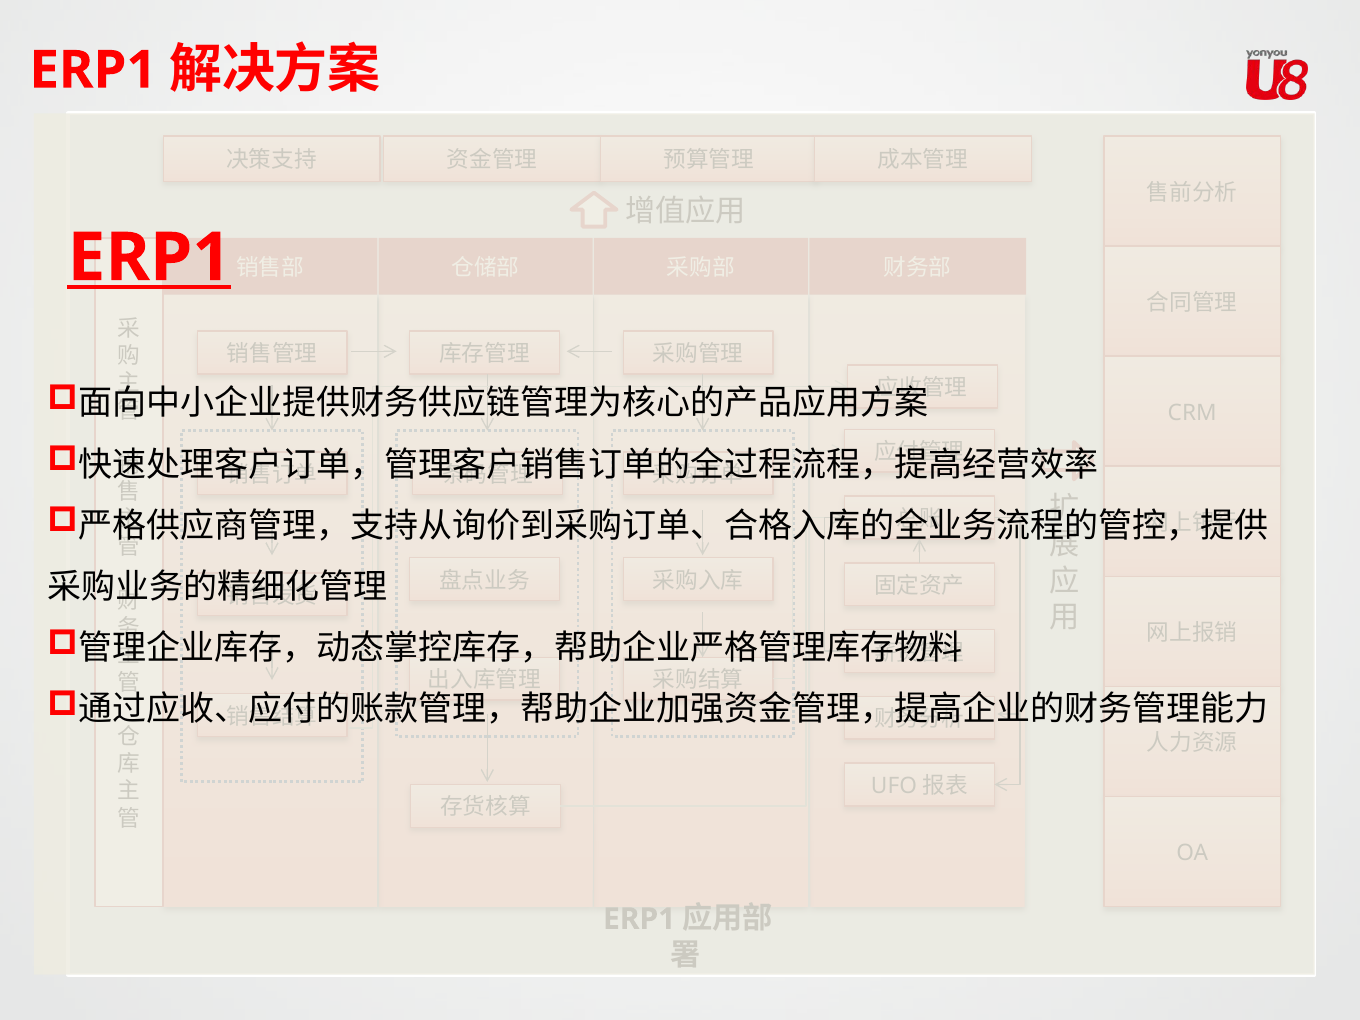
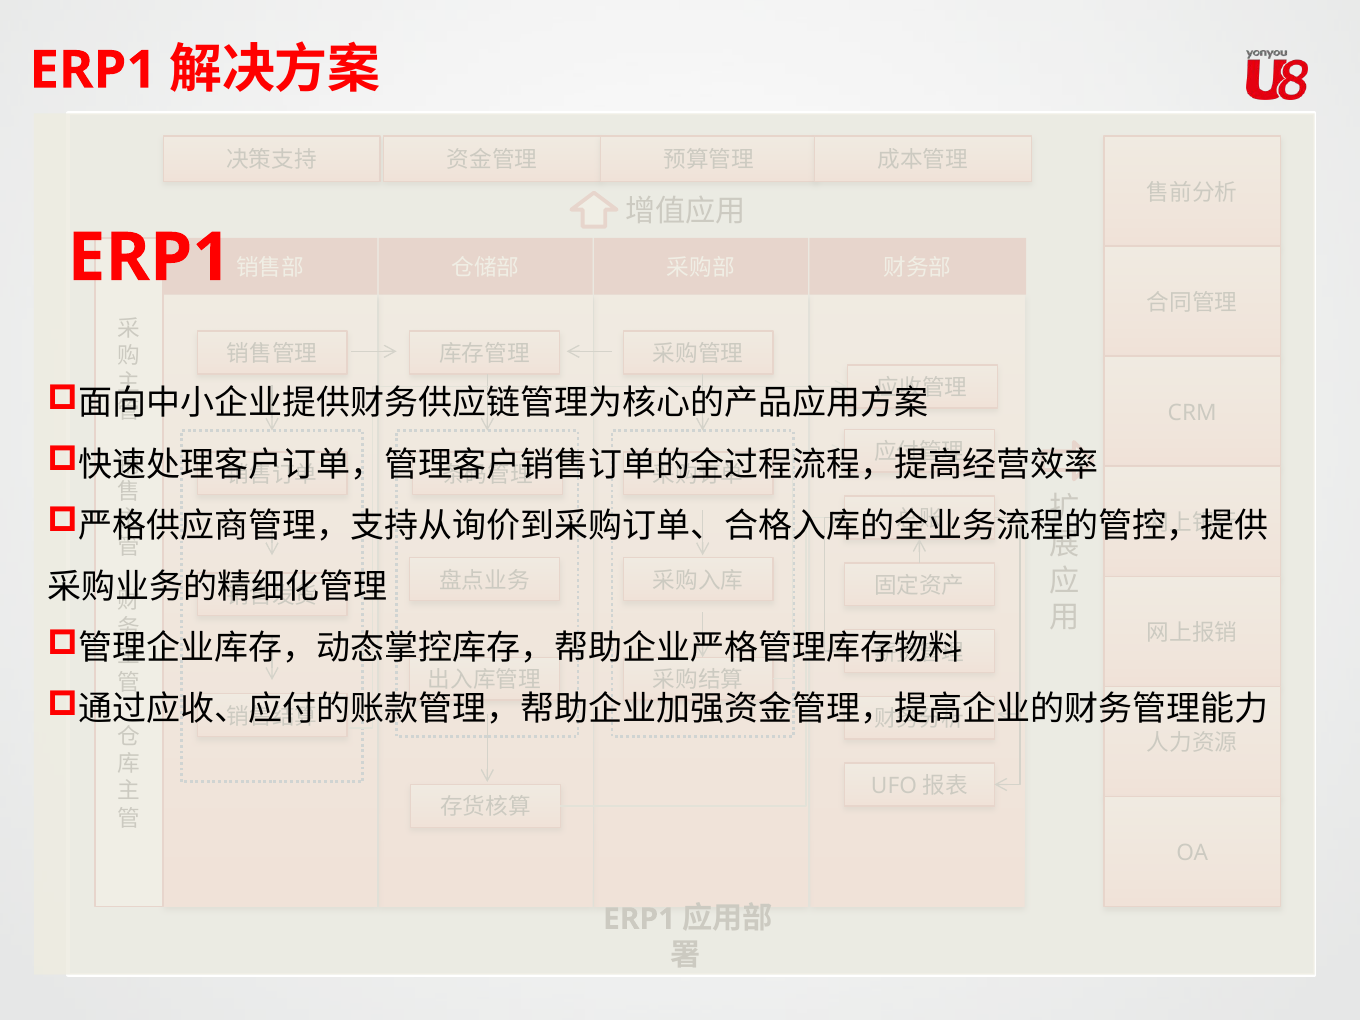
ERP1 at (149, 258) underline: present -> none
